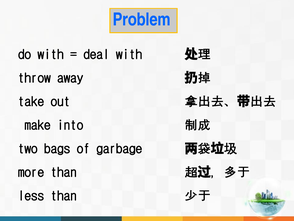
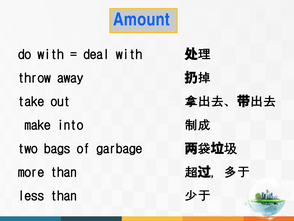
Problem: Problem -> Amount
